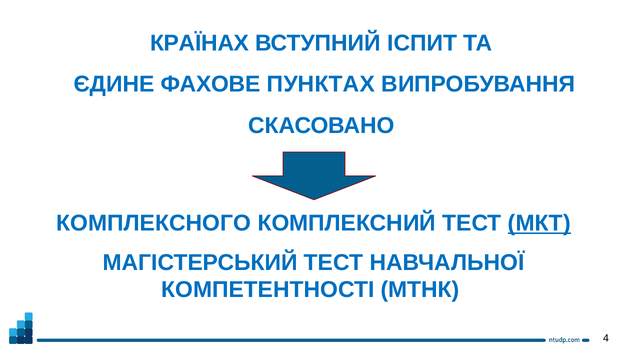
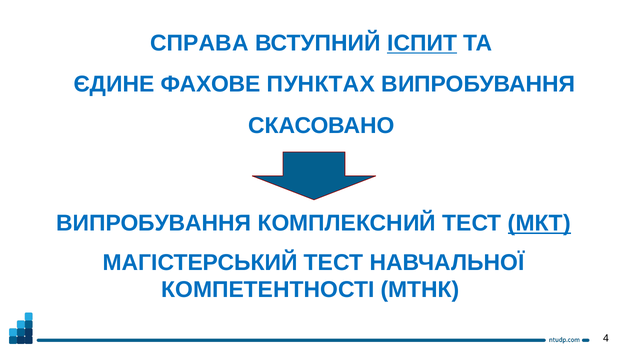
КРАЇНАХ: КРАЇНАХ -> СПРАВА
ІСПИТ underline: none -> present
КОМПЛЕКСНОГО at (154, 223): КОМПЛЕКСНОГО -> ВИПРОБУВАННЯ
